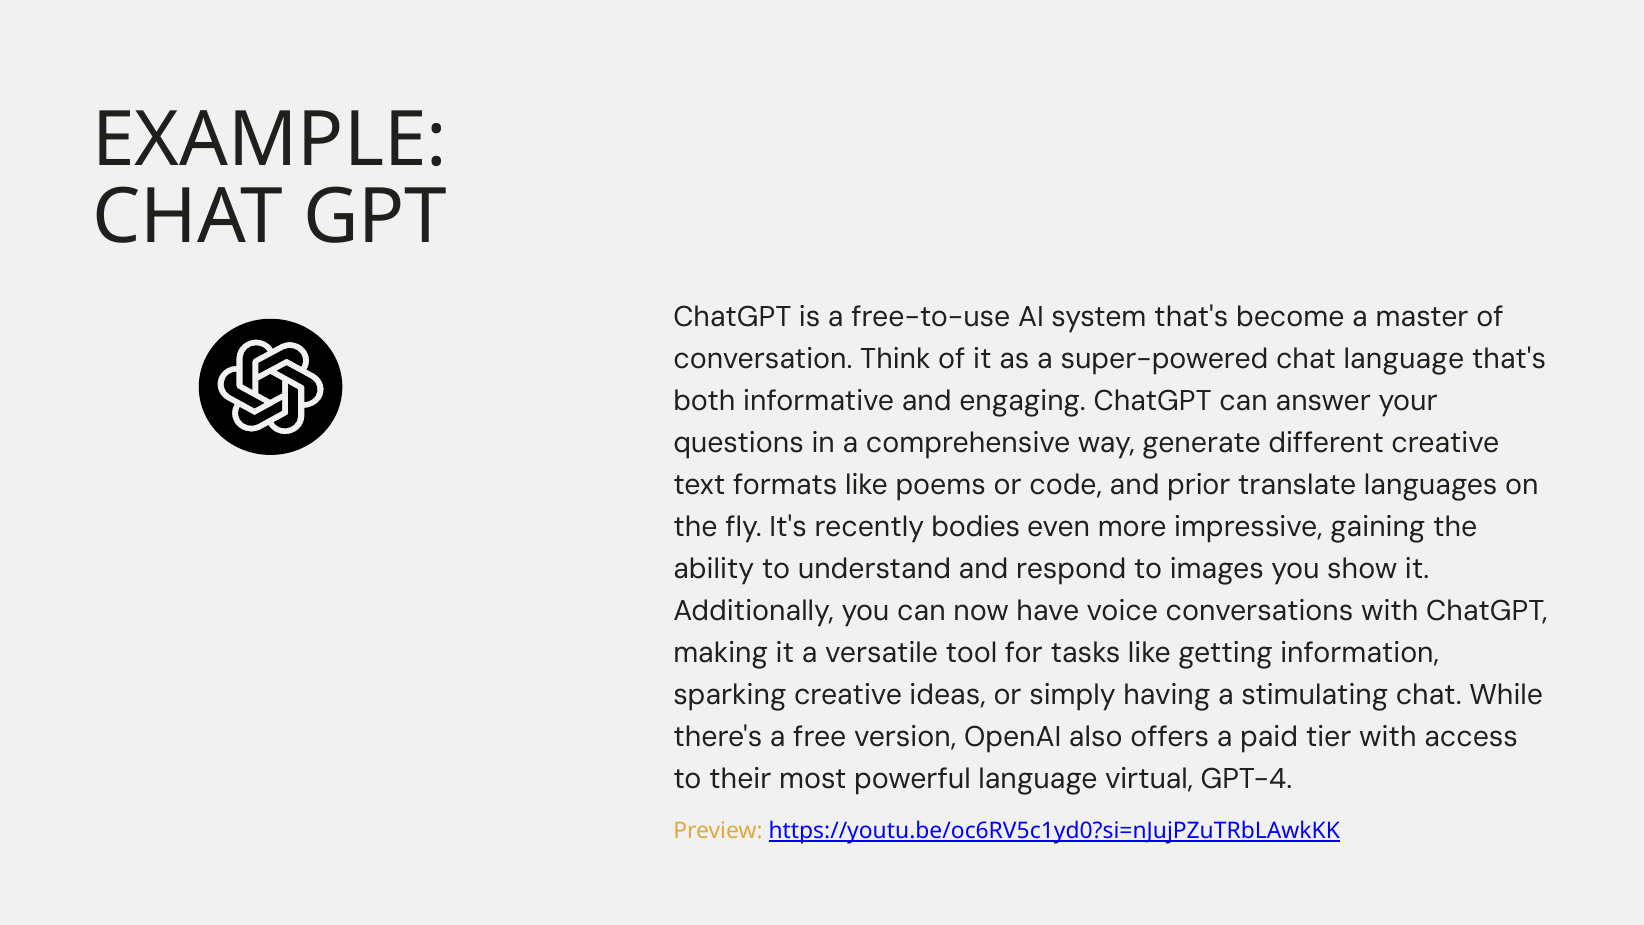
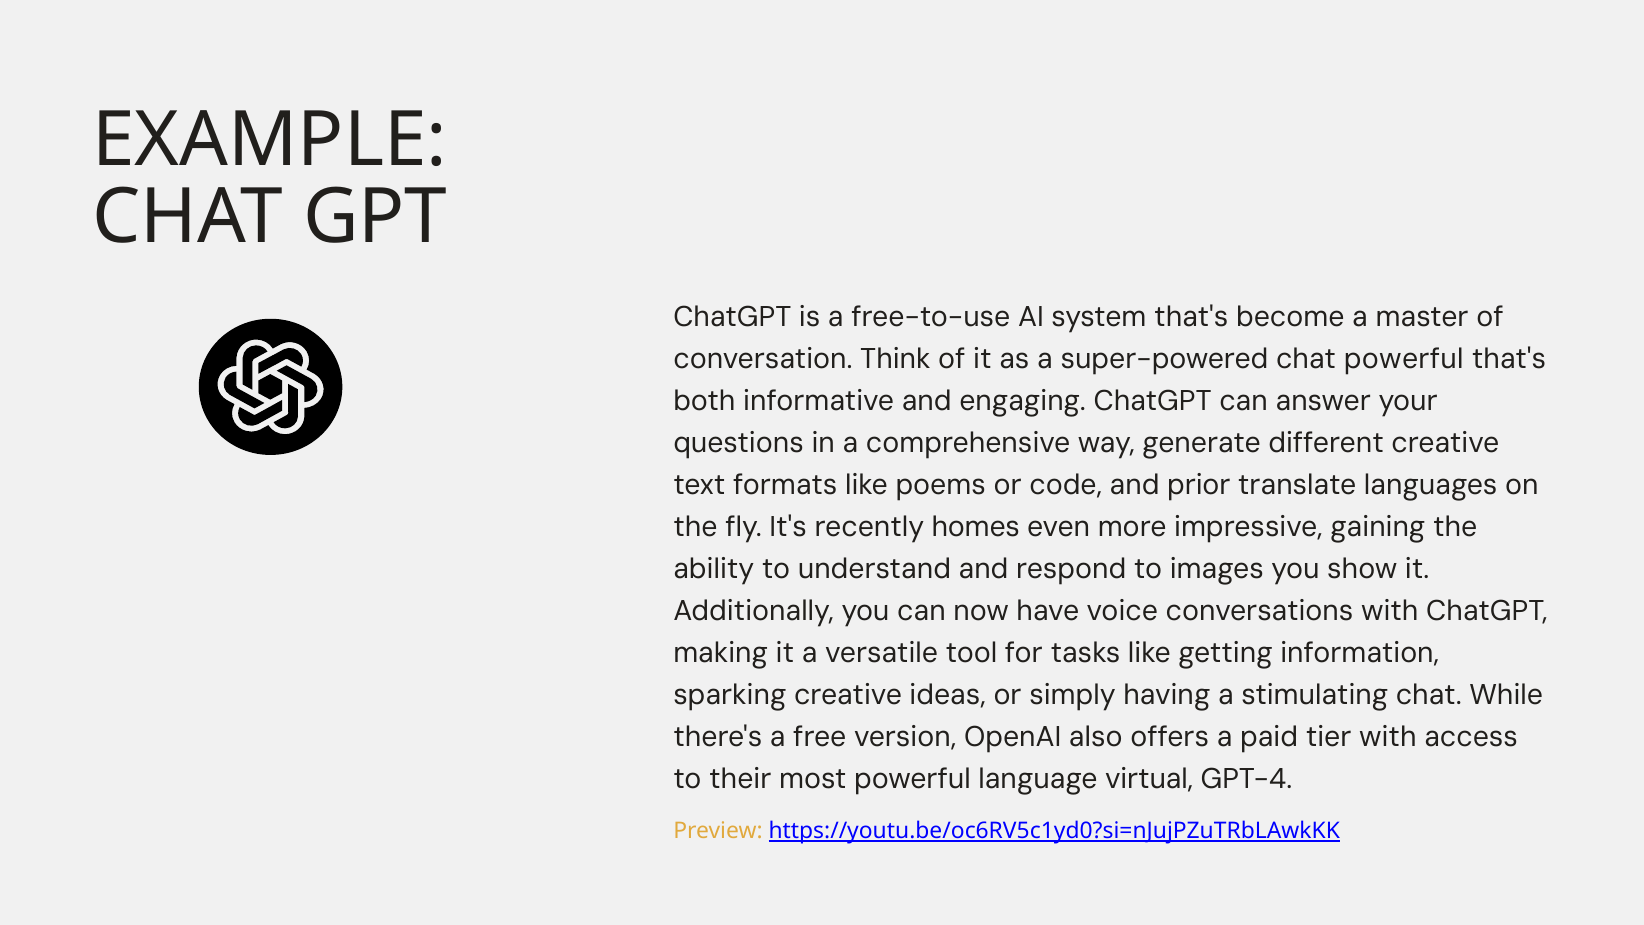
chat language: language -> powerful
bodies: bodies -> homes
